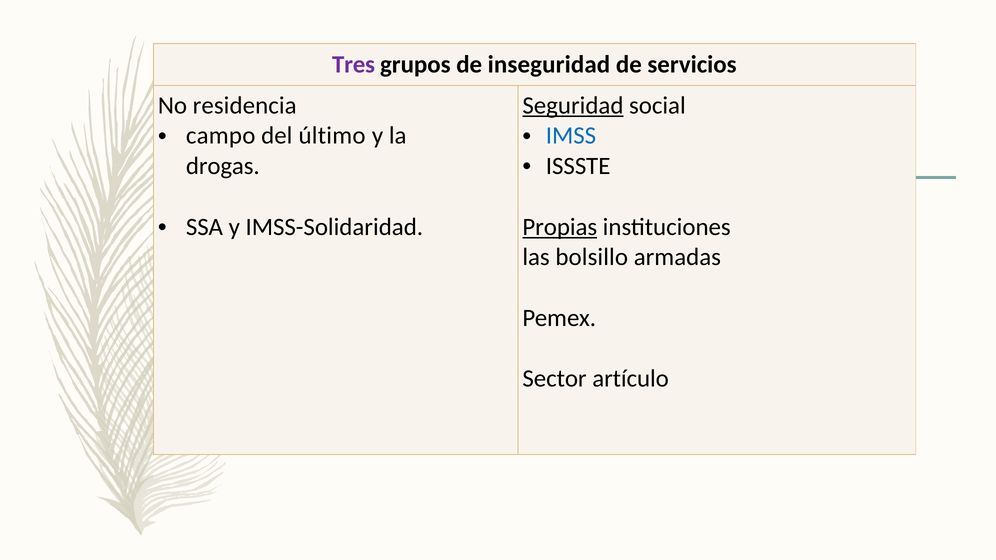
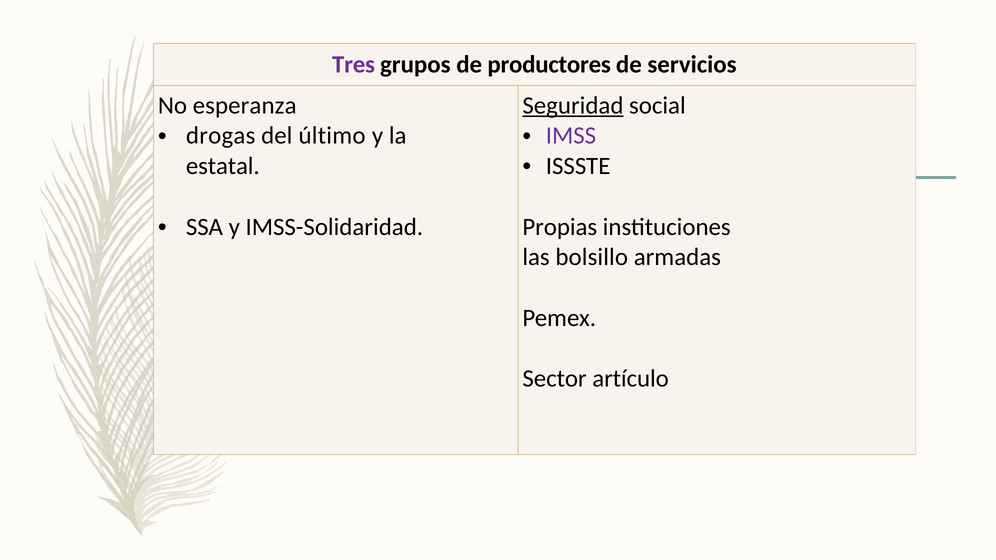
inseguridad: inseguridad -> productores
residencia: residencia -> esperanza
campo: campo -> drogas
IMSS colour: blue -> purple
drogas: drogas -> estatal
Propias underline: present -> none
